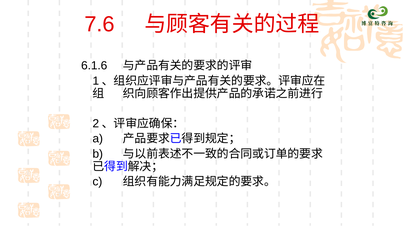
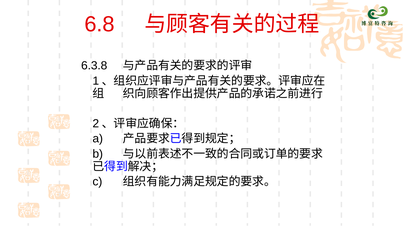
7.6: 7.6 -> 6.8
6.1.6: 6.1.6 -> 6.3.8
